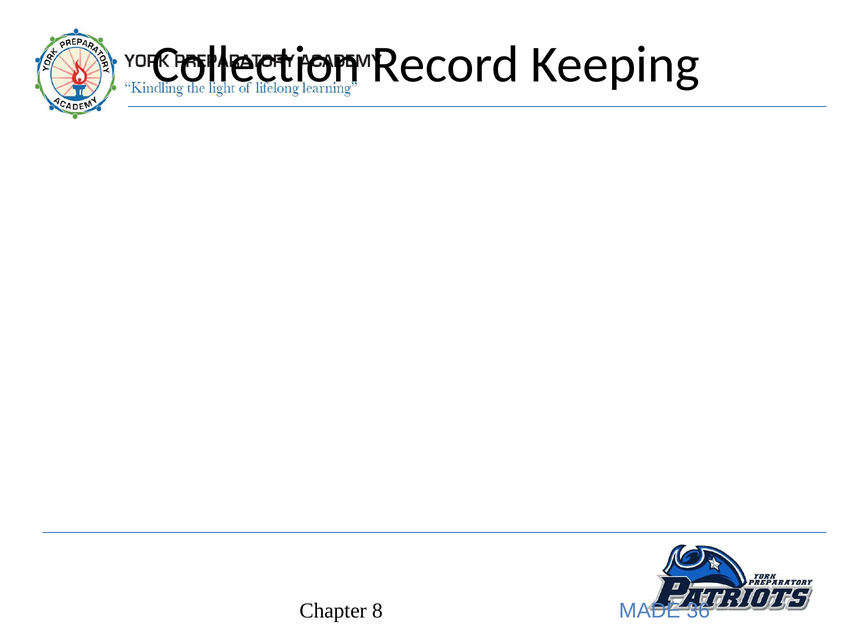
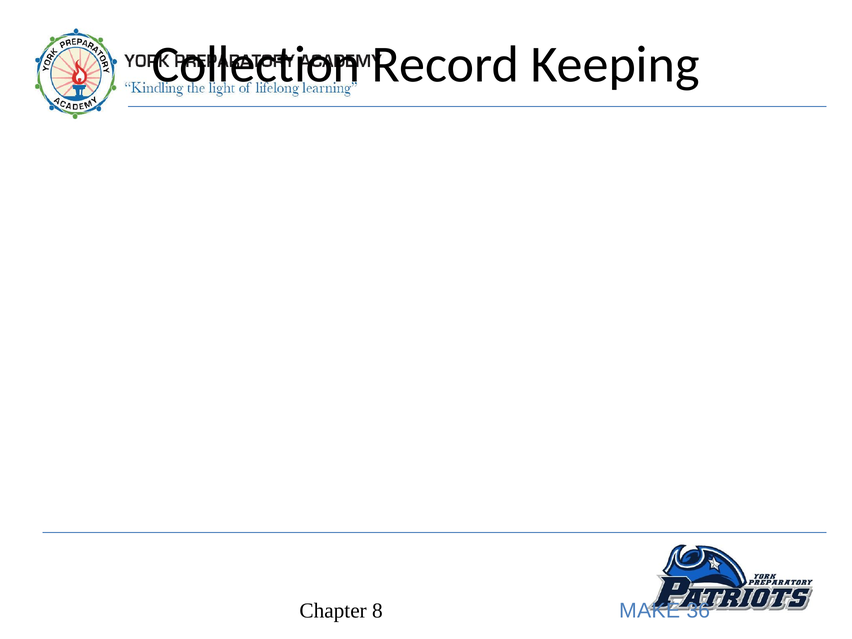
MADE: MADE -> MAKE
